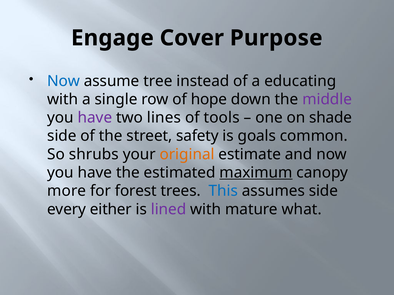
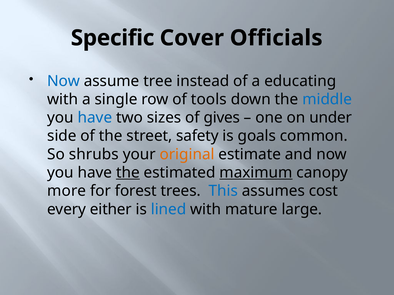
Engage: Engage -> Specific
Purpose: Purpose -> Officials
hope: hope -> tools
middle colour: purple -> blue
have at (95, 118) colour: purple -> blue
lines: lines -> sizes
tools: tools -> gives
shade: shade -> under
the at (128, 173) underline: none -> present
assumes side: side -> cost
lined colour: purple -> blue
what: what -> large
